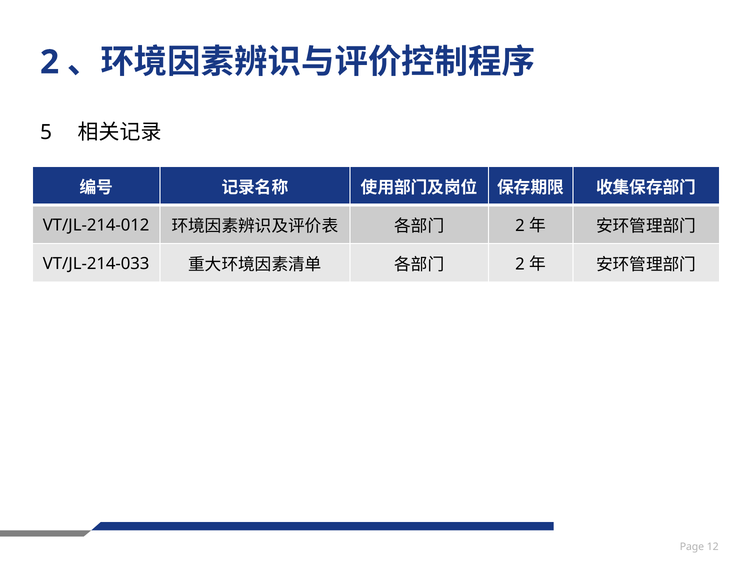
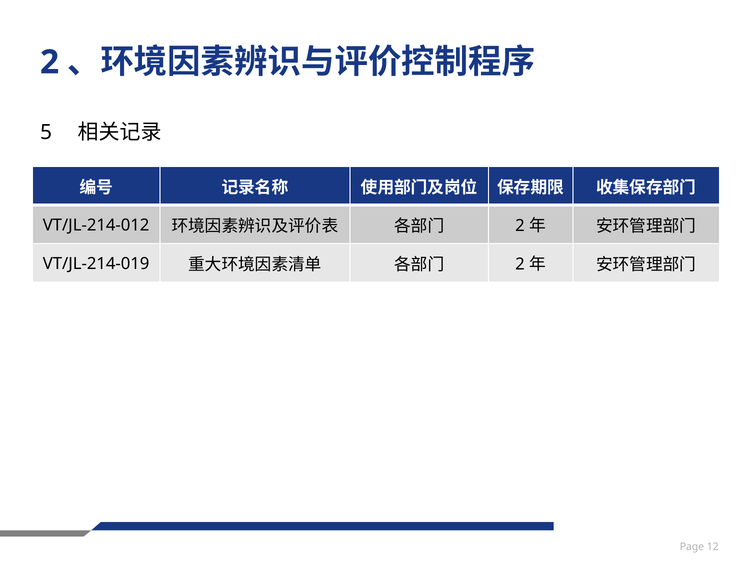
VT/JL-214-033: VT/JL-214-033 -> VT/JL-214-019
